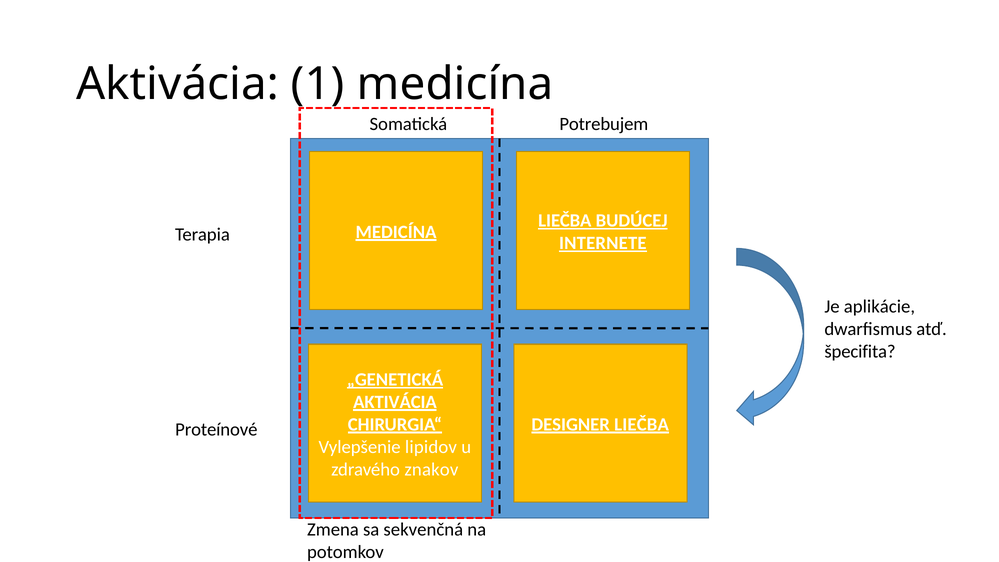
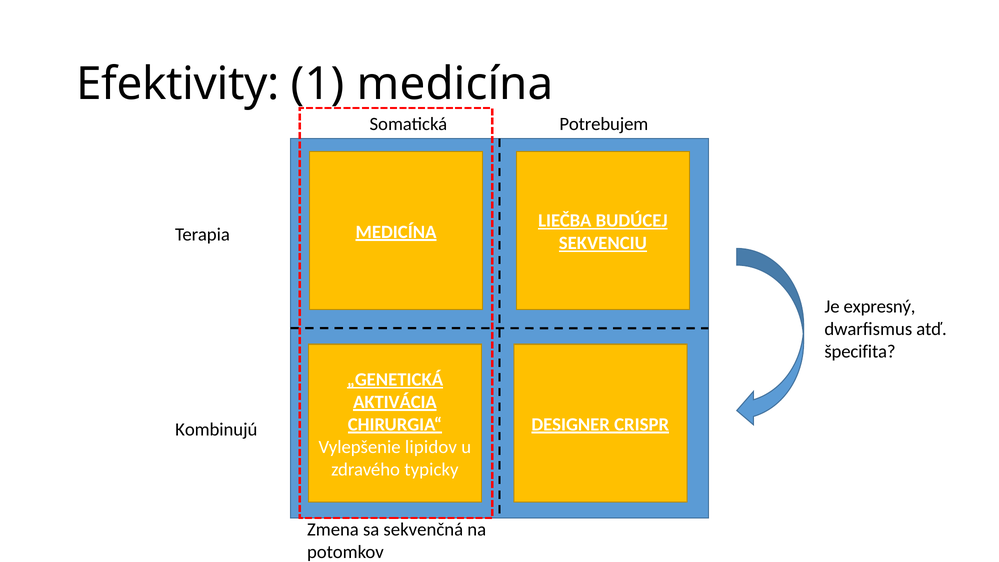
Aktivácia at (178, 84): Aktivácia -> Efektivity
INTERNETE: INTERNETE -> SEKVENCIU
aplikácie: aplikácie -> expresný
DESIGNER LIEČBA: LIEČBA -> CRISPR
Proteínové: Proteínové -> Kombinujú
znakov: znakov -> typicky
